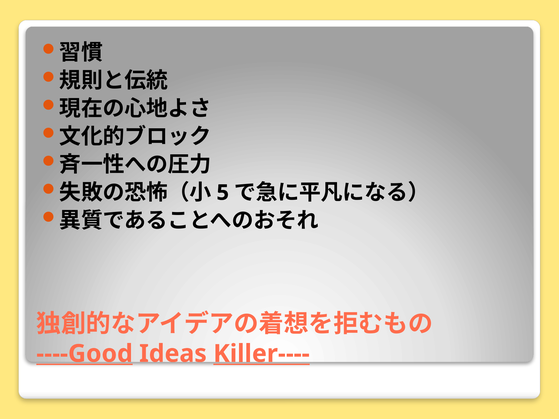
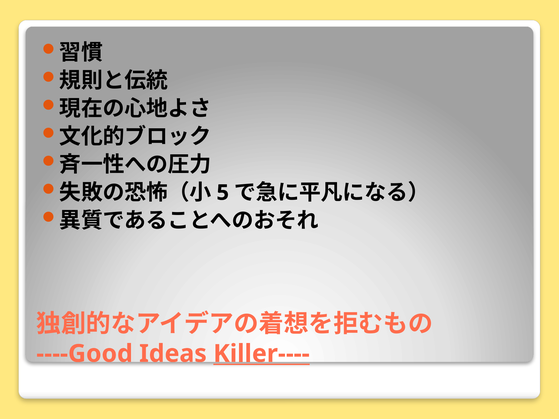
----Good underline: present -> none
